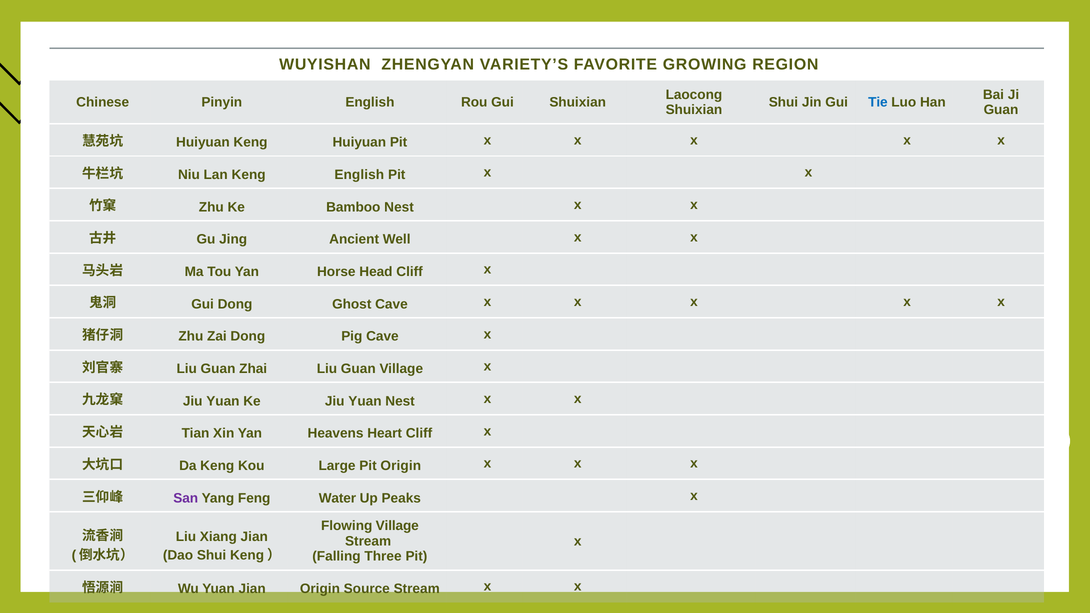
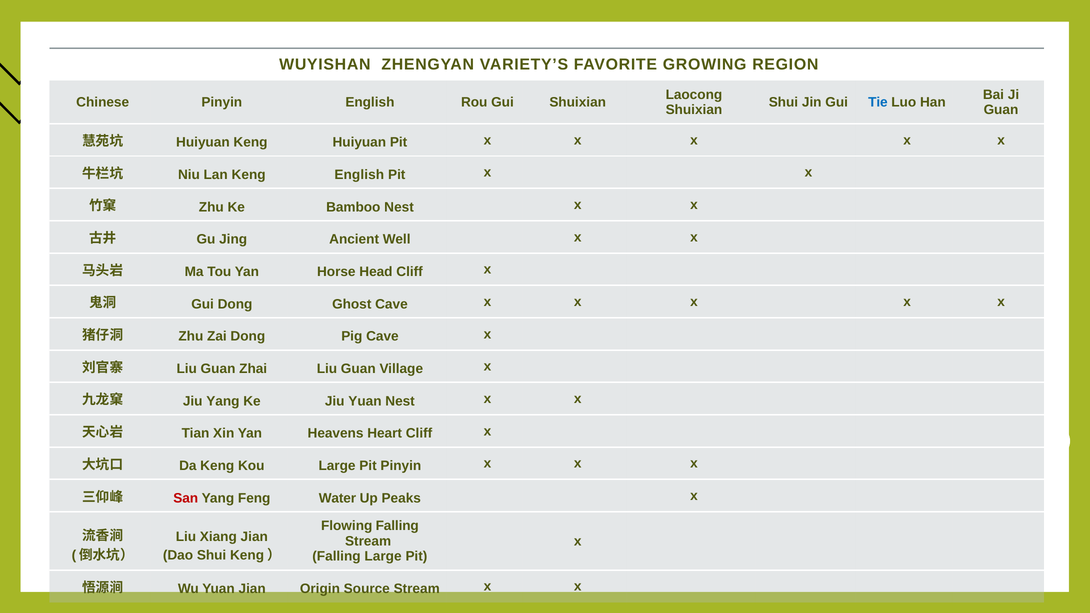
Yuan at (223, 401): Yuan -> Yang
Pit Origin: Origin -> Pinyin
San colour: purple -> red
Flowing Village: Village -> Falling
Falling Three: Three -> Large
